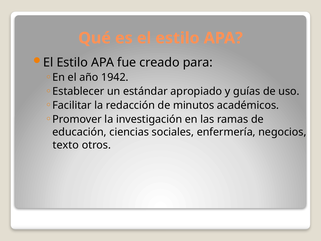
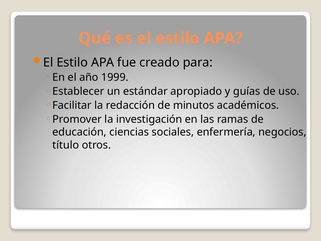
1942: 1942 -> 1999
texto: texto -> título
